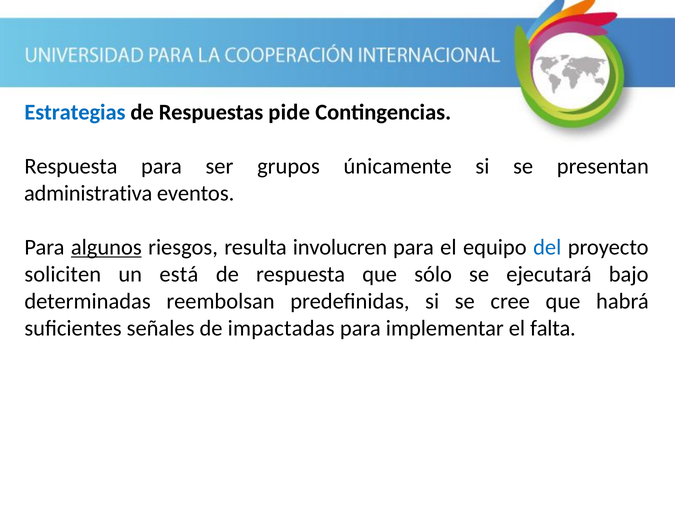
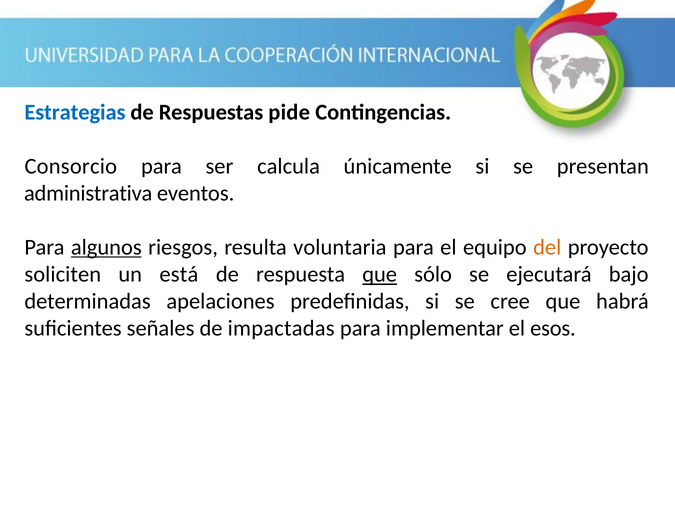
Respuesta at (71, 166): Respuesta -> Consorcio
grupos: grupos -> calcula
involucren: involucren -> voluntaria
del colour: blue -> orange
que at (380, 274) underline: none -> present
reembolsan: reembolsan -> apelaciones
falta: falta -> esos
